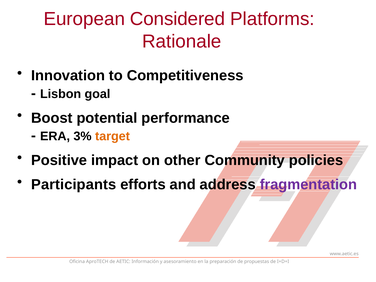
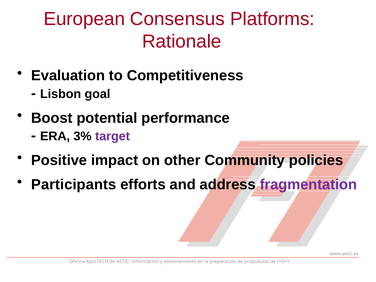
Considered: Considered -> Consensus
Innovation: Innovation -> Evaluation
target colour: orange -> purple
